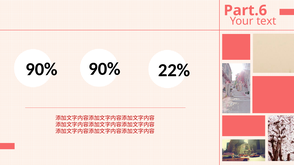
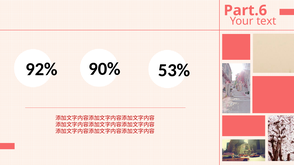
90% at (42, 69): 90% -> 92%
22%: 22% -> 53%
